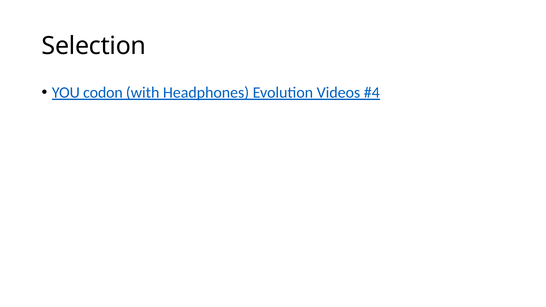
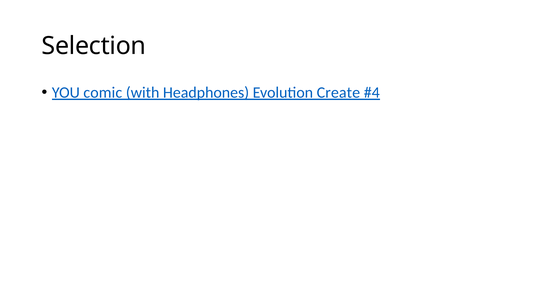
codon: codon -> comic
Videos: Videos -> Create
